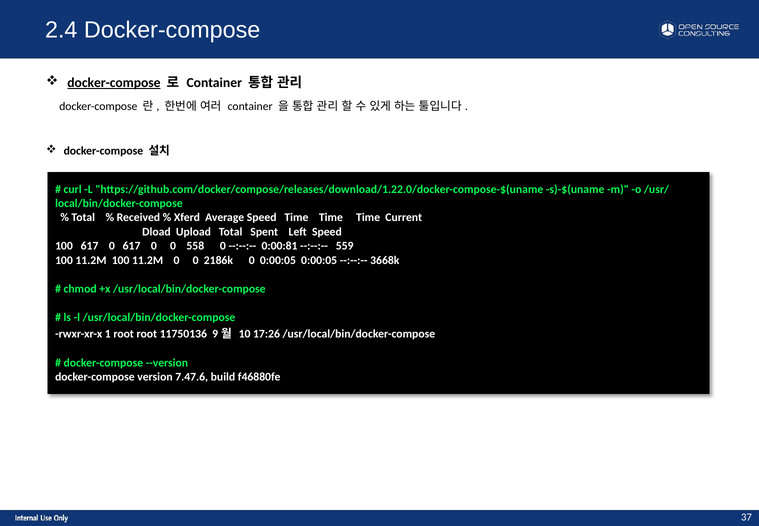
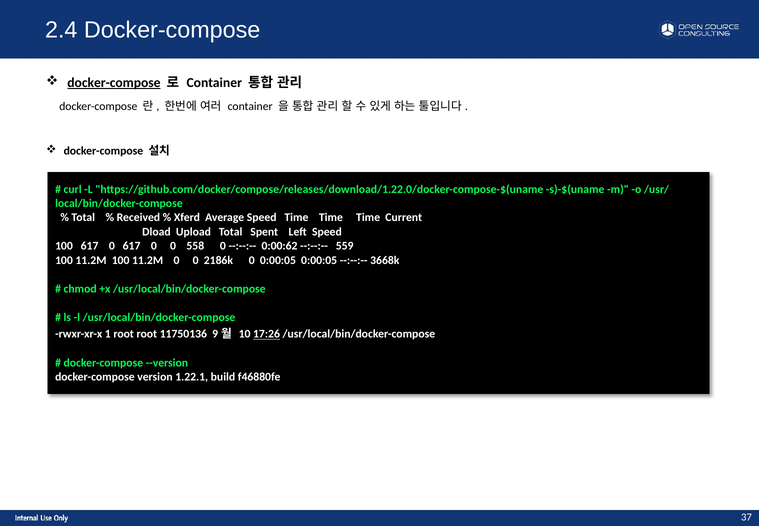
0:00:81: 0:00:81 -> 0:00:62
17:26 underline: none -> present
7.47.6: 7.47.6 -> 1.22.1
